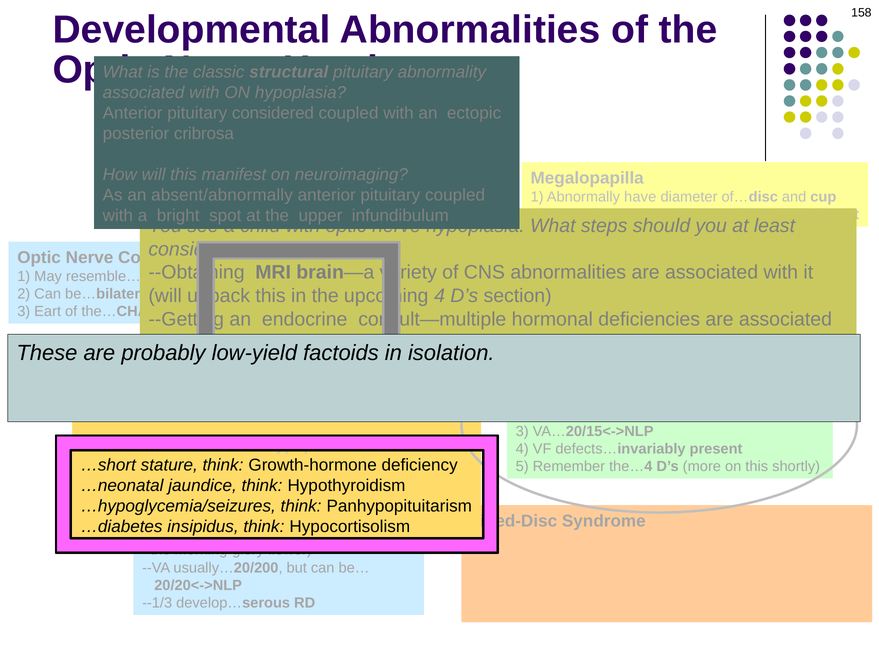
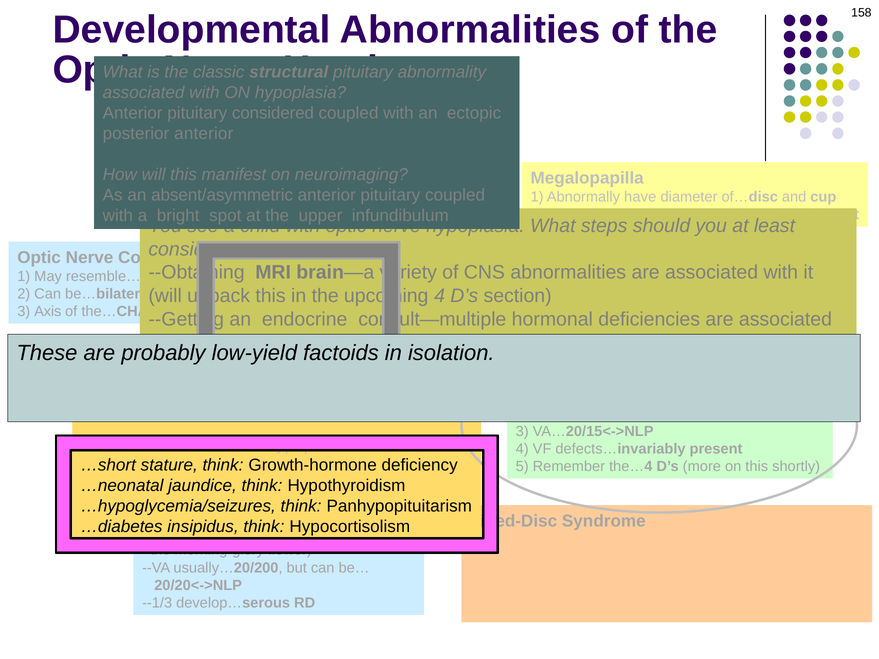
posterior cribrosa: cribrosa -> anterior
absent/abnormally: absent/abnormally -> absent/asymmetric
Eart: Eart -> Axis
